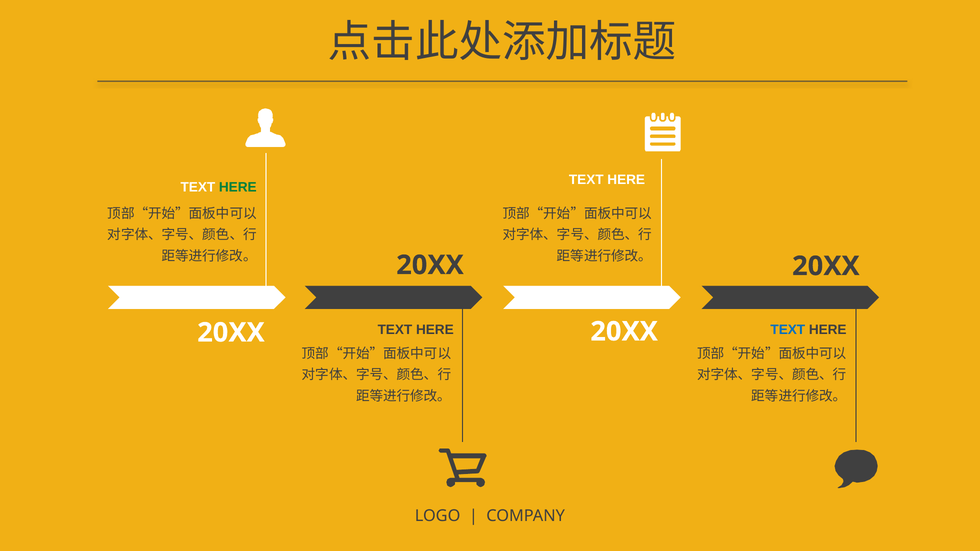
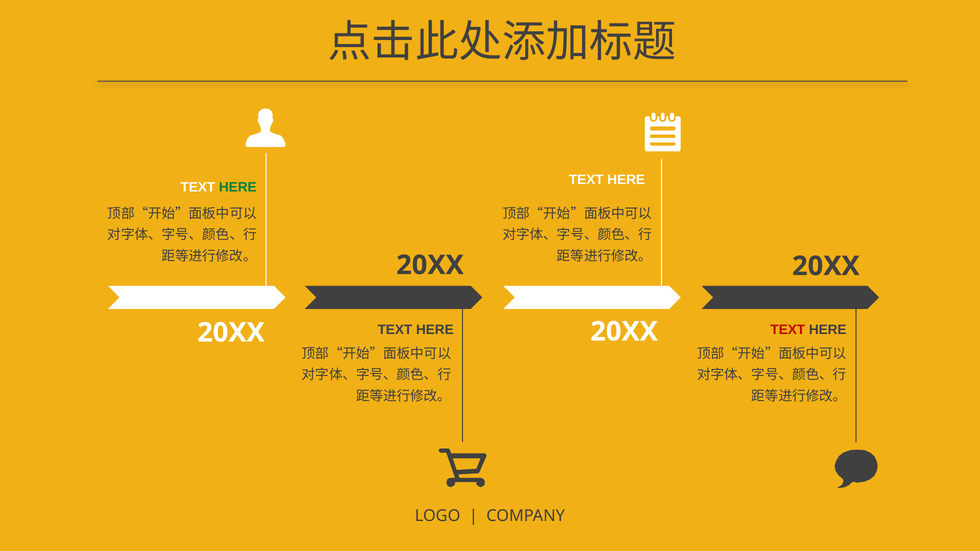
TEXT at (788, 330) colour: blue -> red
